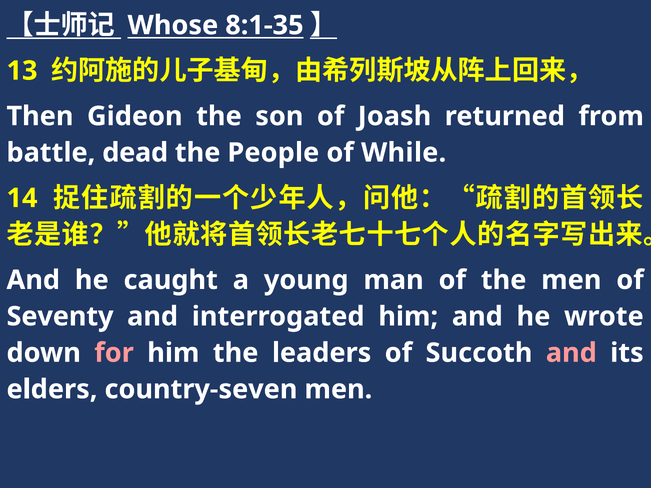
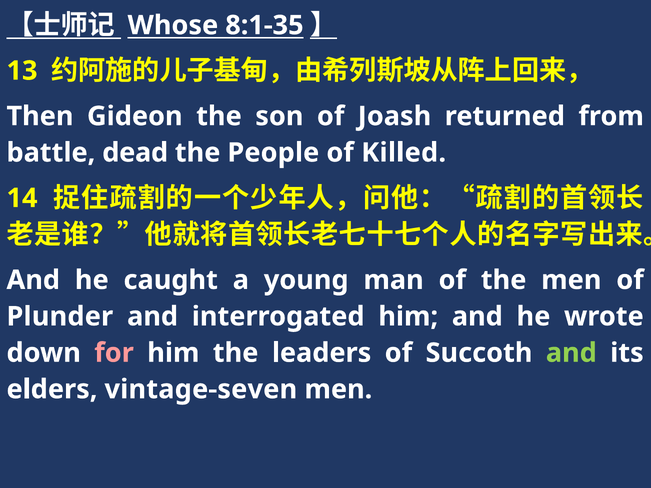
While: While -> Killed
Seventy: Seventy -> Plunder
and at (571, 353) colour: pink -> light green
country-seven: country-seven -> vintage-seven
